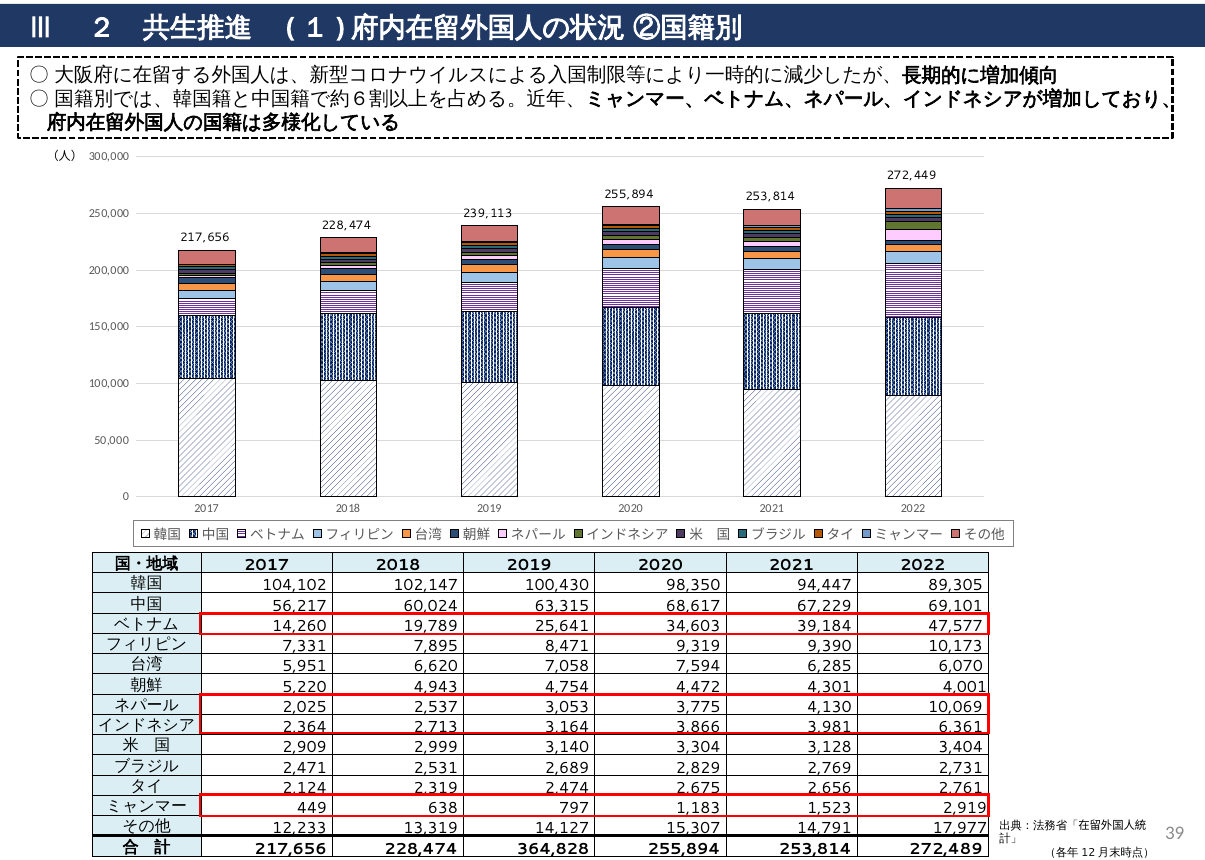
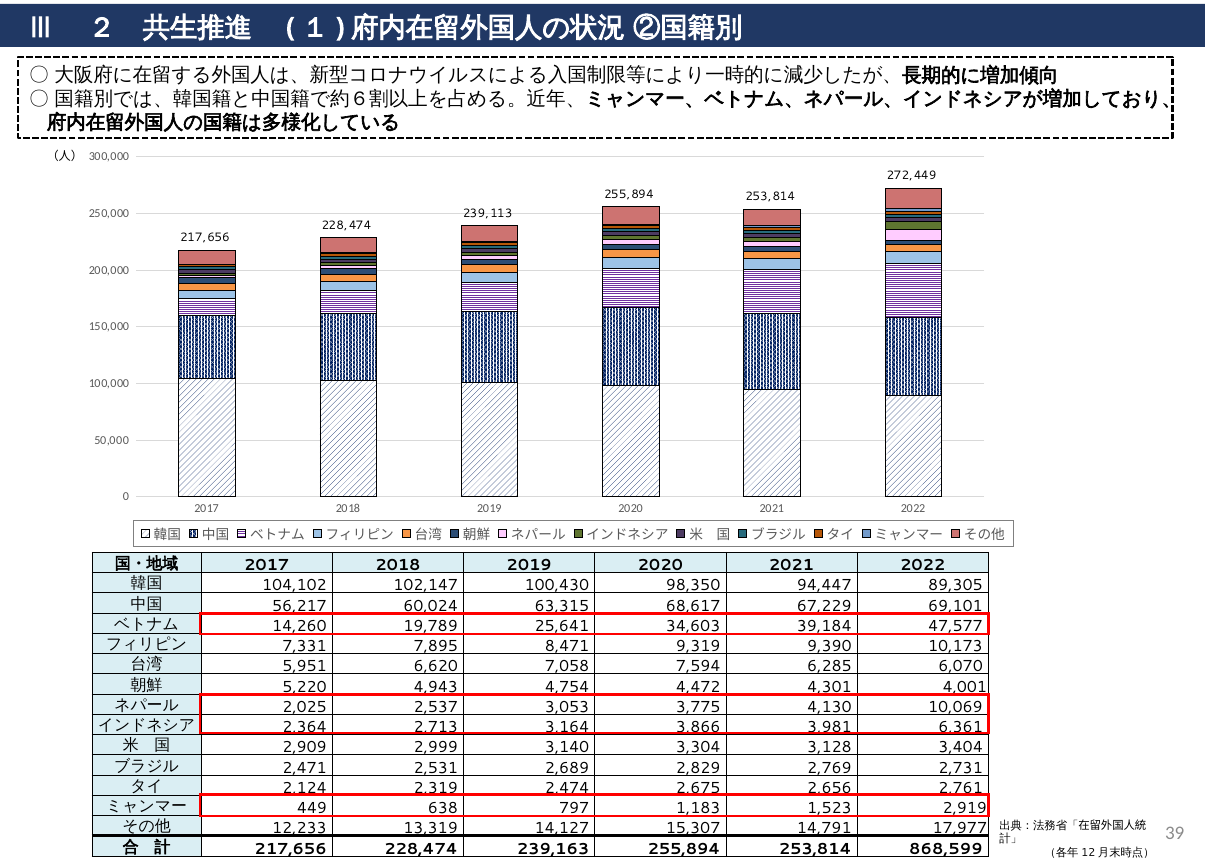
364,828: 364,828 -> 239,163
272,489: 272,489 -> 868,599
